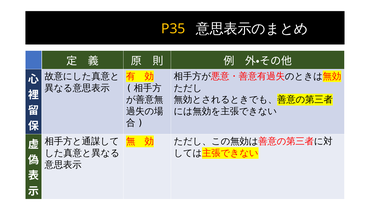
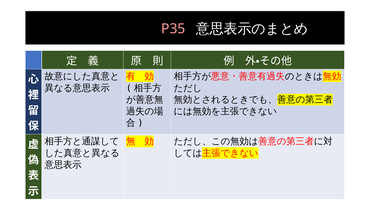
P35 colour: yellow -> pink
